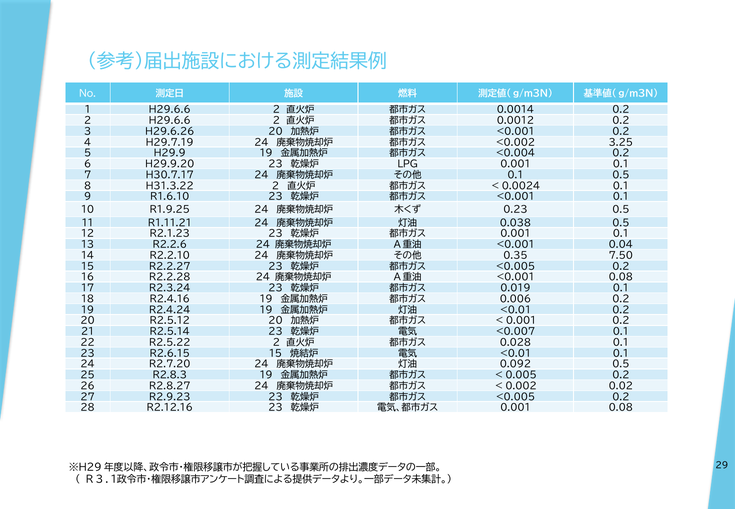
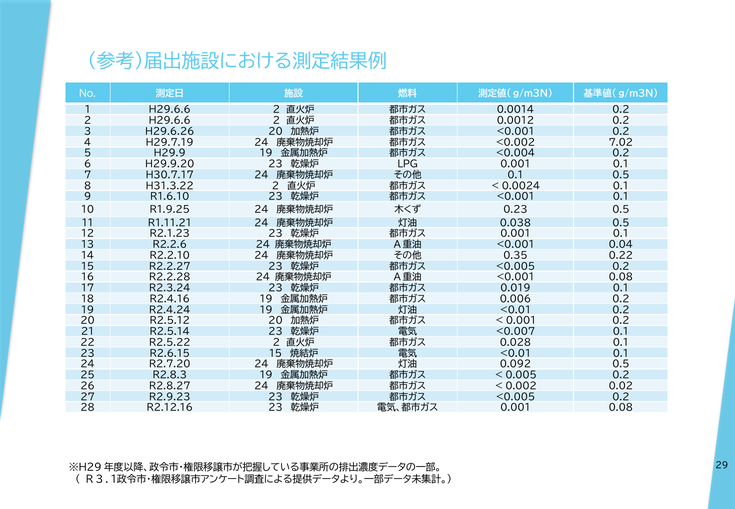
3.25: 3.25 -> 7.02
7.50: 7.50 -> 0.22
